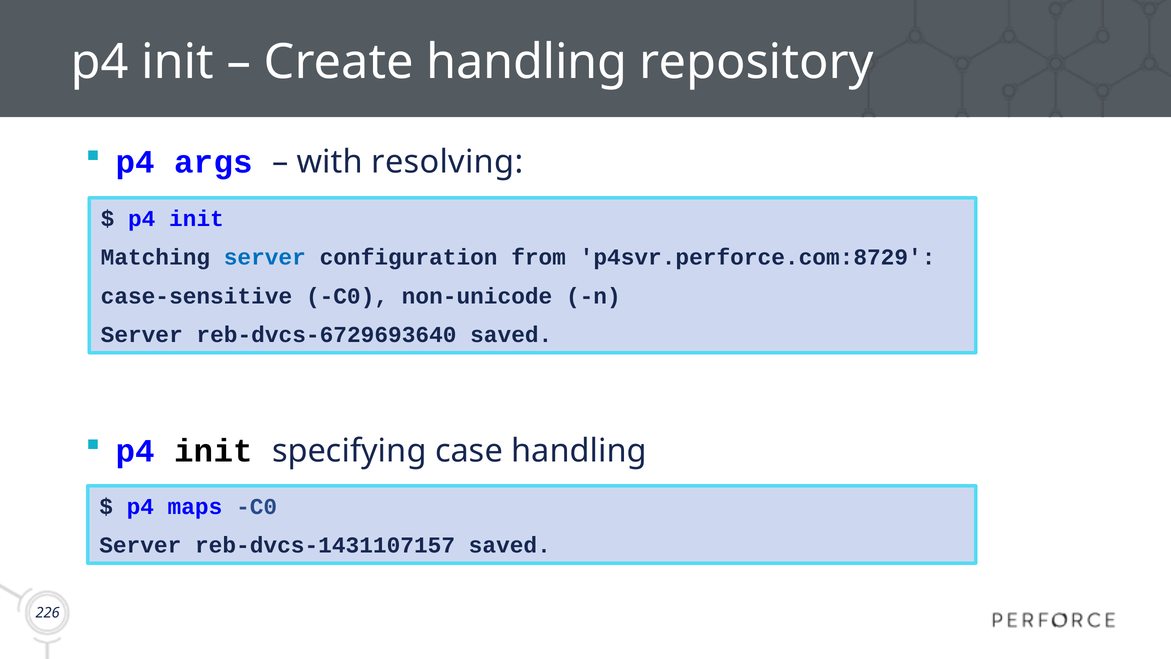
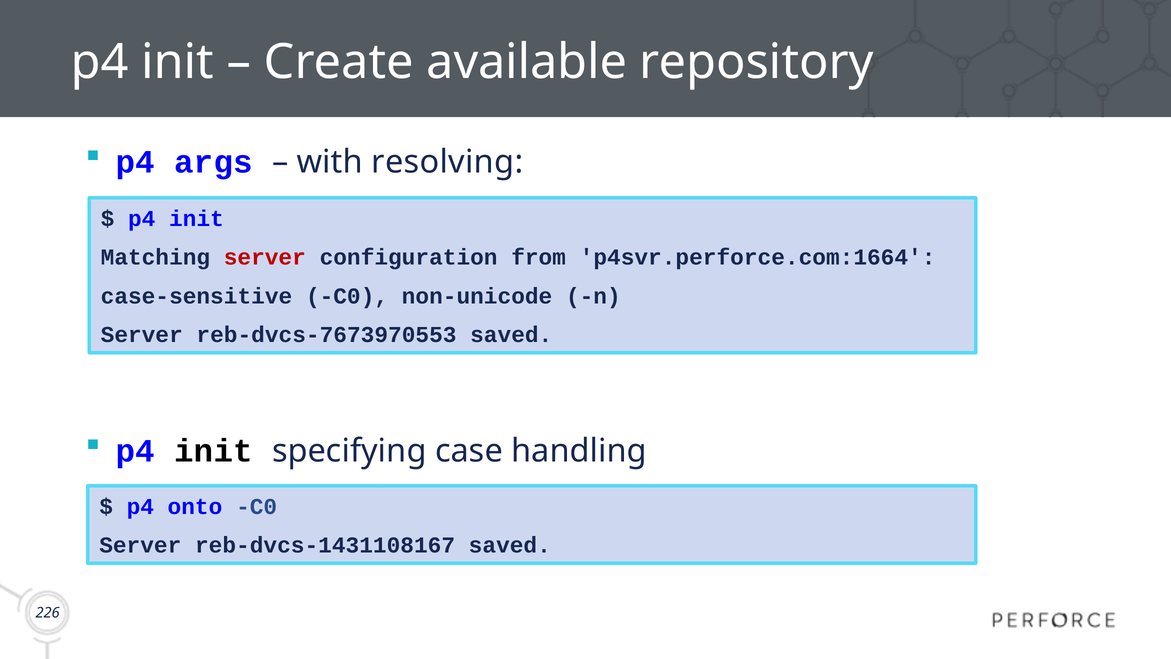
Create handling: handling -> available
server at (265, 257) colour: blue -> red
p4svr.perforce.com:8729: p4svr.perforce.com:8729 -> p4svr.perforce.com:1664
reb-dvcs-6729693640: reb-dvcs-6729693640 -> reb-dvcs-7673970553
maps: maps -> onto
reb-dvcs-1431107157: reb-dvcs-1431107157 -> reb-dvcs-1431108167
